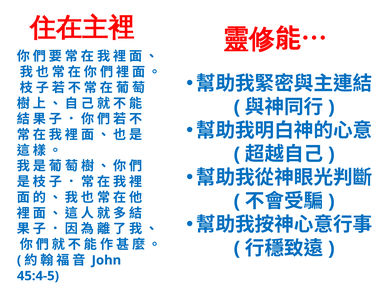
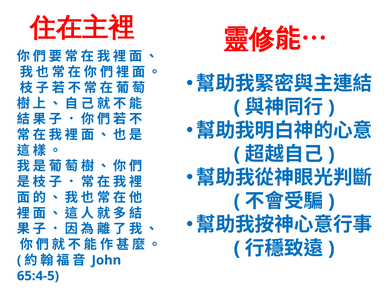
45:4-5: 45:4-5 -> 65:4-5
